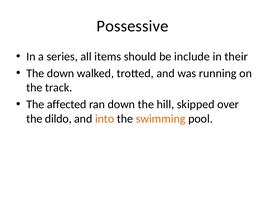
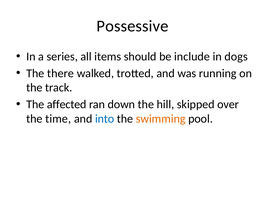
their: their -> dogs
The down: down -> there
dildo: dildo -> time
into colour: orange -> blue
